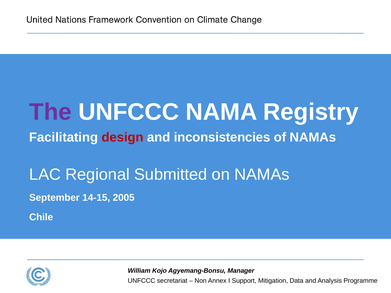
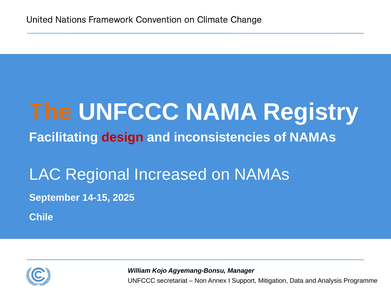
The colour: purple -> orange
Submitted: Submitted -> Increased
2005: 2005 -> 2025
